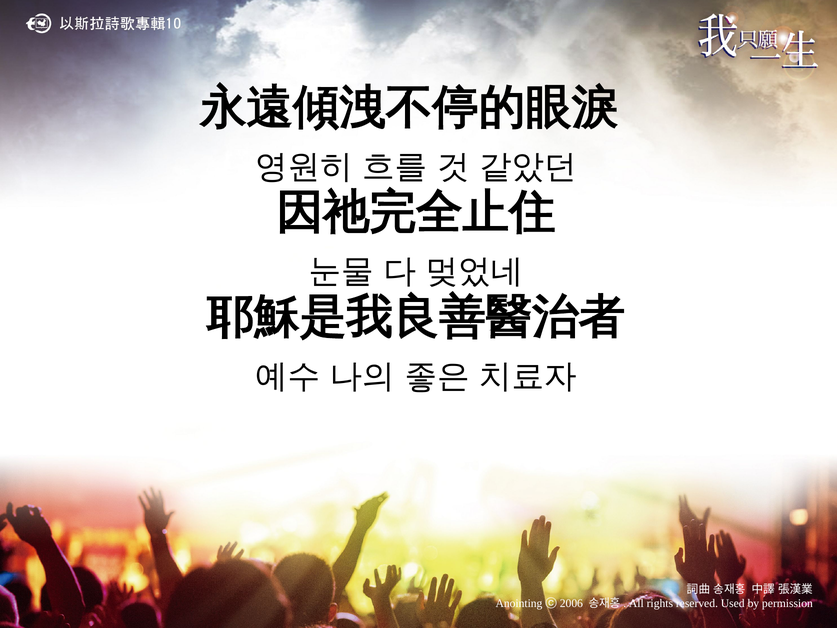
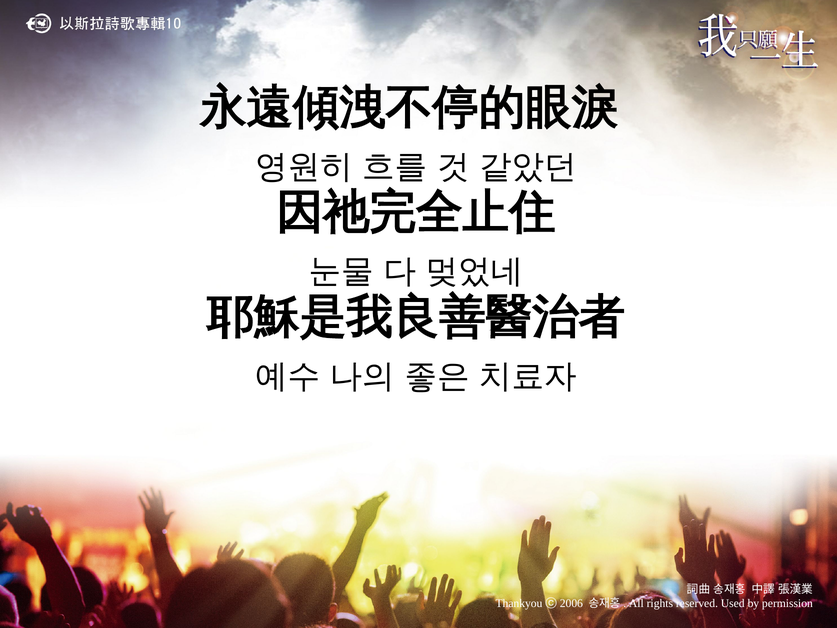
Anointing: Anointing -> Thankyou
